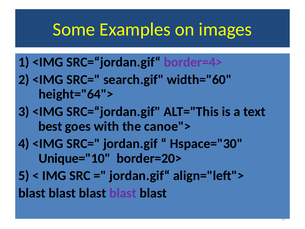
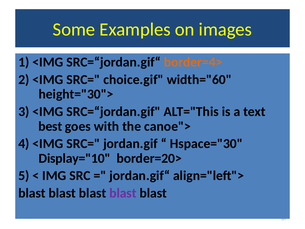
border=4> colour: purple -> orange
search.gif: search.gif -> choice.gif
height="64">: height="64"> -> height="30">
Unique="10: Unique="10 -> Display="10
